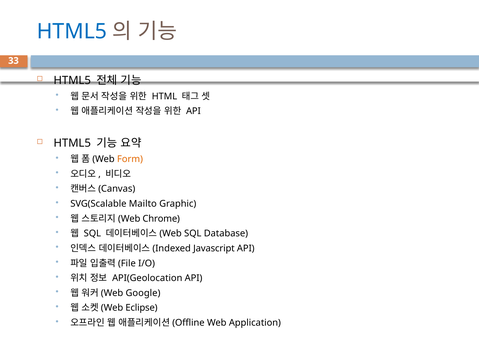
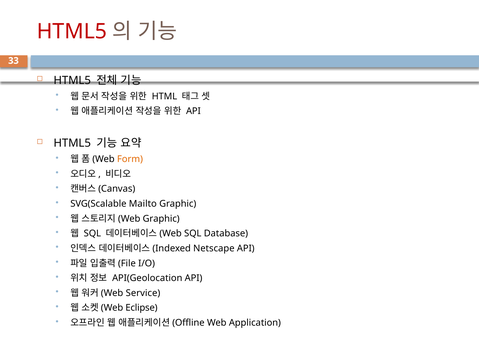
HTML5 at (72, 31) colour: blue -> red
Chrome at (161, 218): Chrome -> Graphic
Javascript: Javascript -> Netscape
Google: Google -> Service
